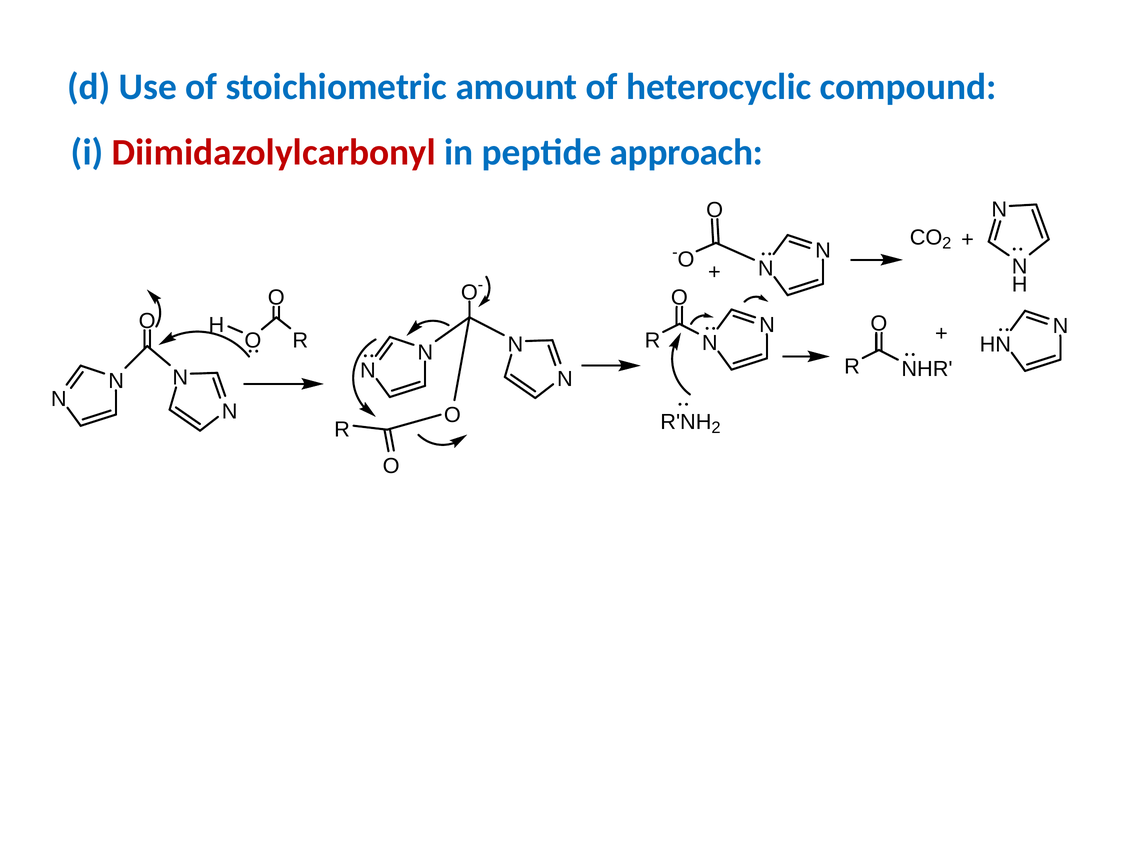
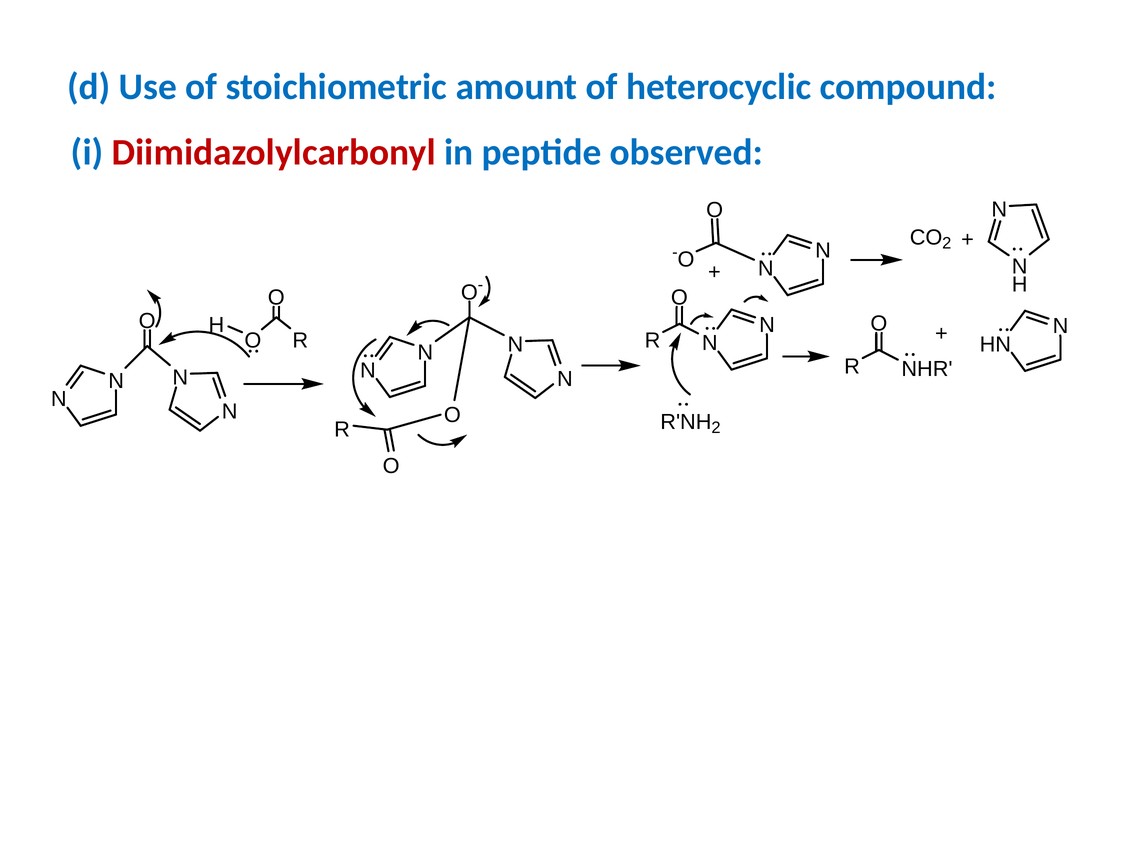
approach: approach -> observed
